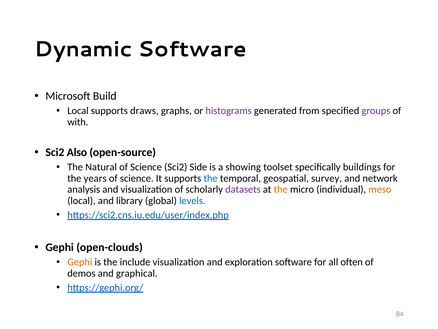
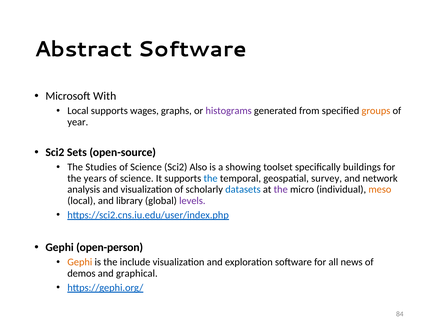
Dynamic: Dynamic -> Abstract
Build: Build -> With
draws: draws -> wages
groups colour: purple -> orange
with: with -> year
Also: Also -> Sets
Natural: Natural -> Studies
Side: Side -> Also
datasets colour: purple -> blue
the at (281, 189) colour: orange -> purple
levels colour: blue -> purple
open-clouds: open-clouds -> open-person
often: often -> news
